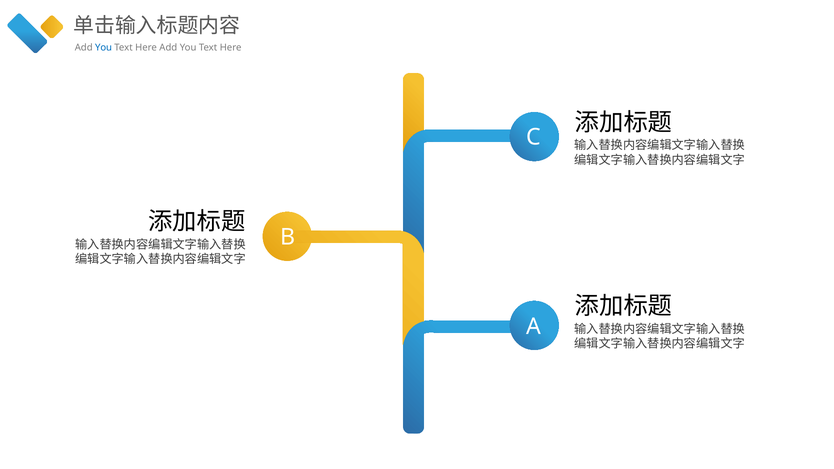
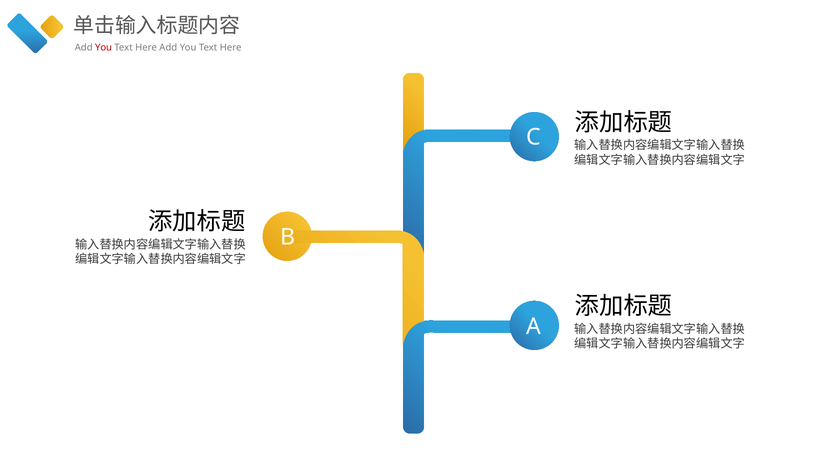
You at (104, 48) colour: blue -> red
